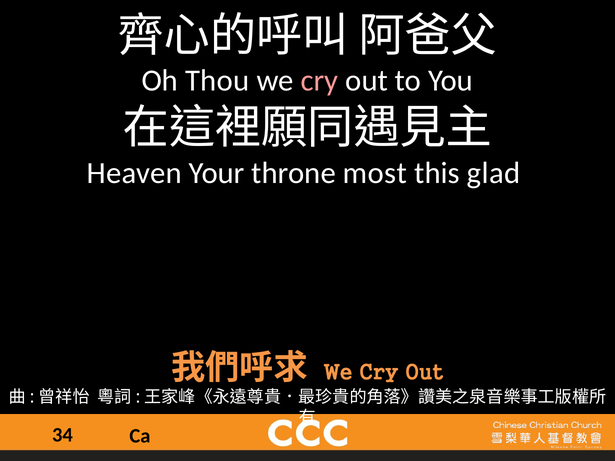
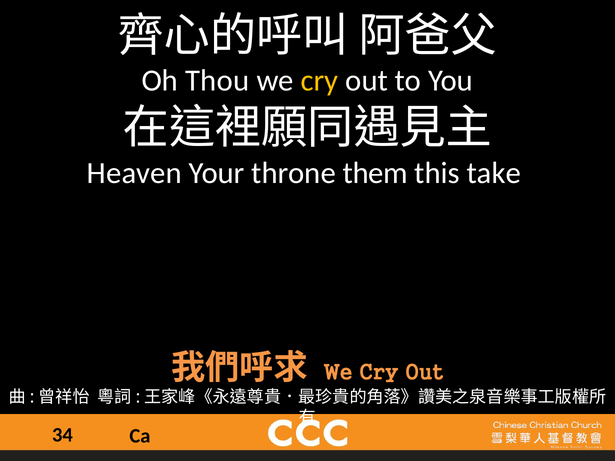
cry at (320, 81) colour: pink -> yellow
most: most -> them
glad: glad -> take
